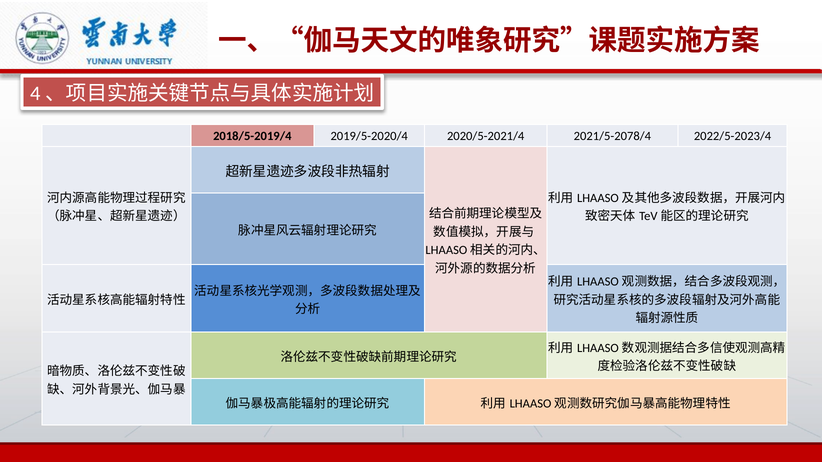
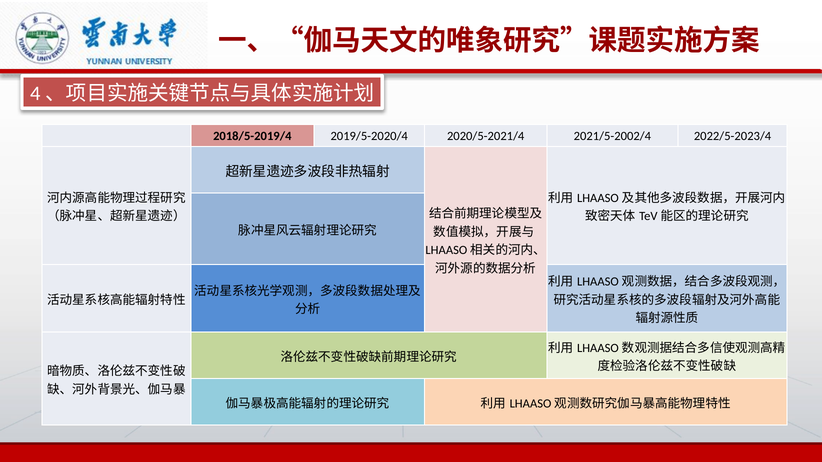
2021/5-2078/4: 2021/5-2078/4 -> 2021/5-2002/4
